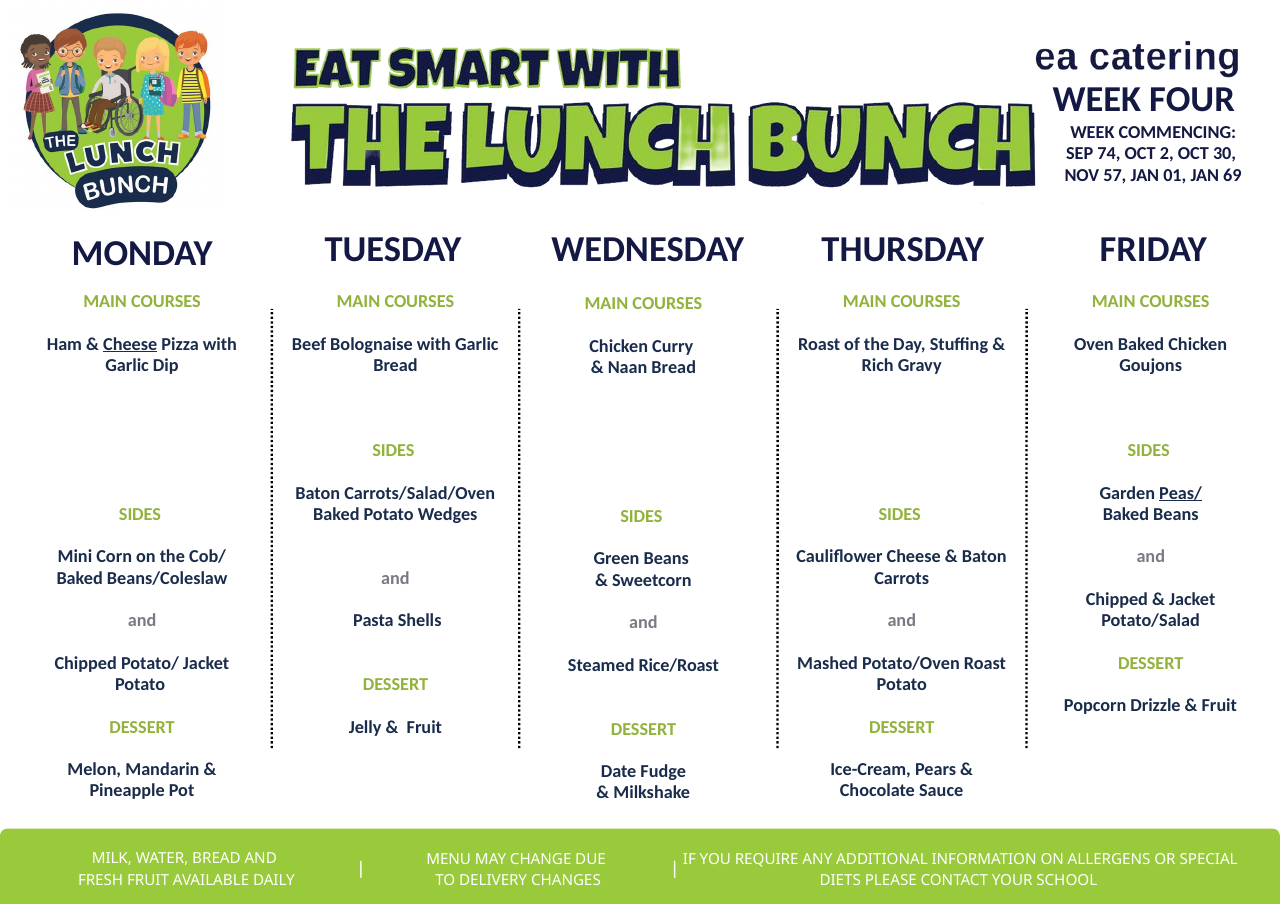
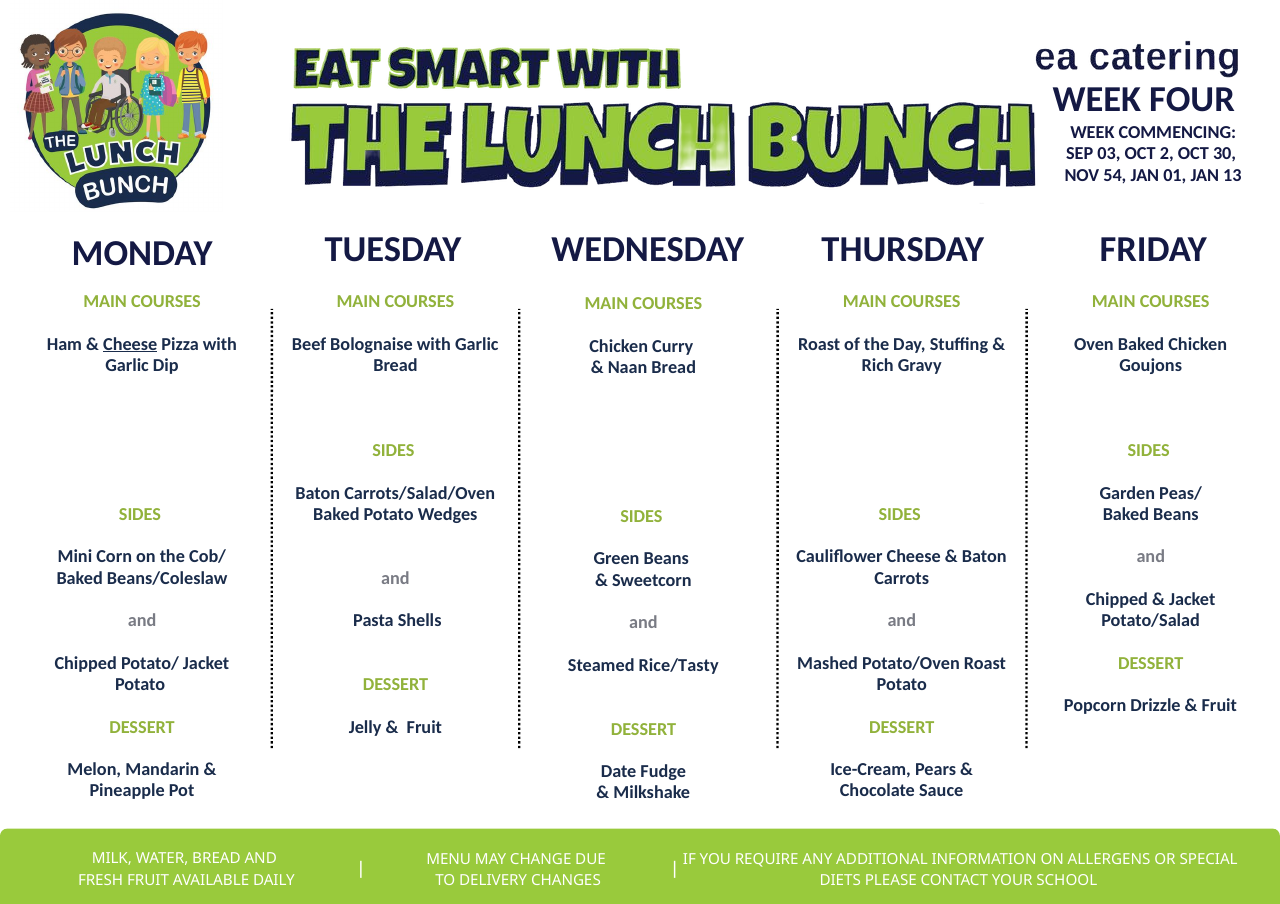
74: 74 -> 03
57: 57 -> 54
69: 69 -> 13
Peas/ underline: present -> none
Rice/Roast: Rice/Roast -> Rice/Tasty
